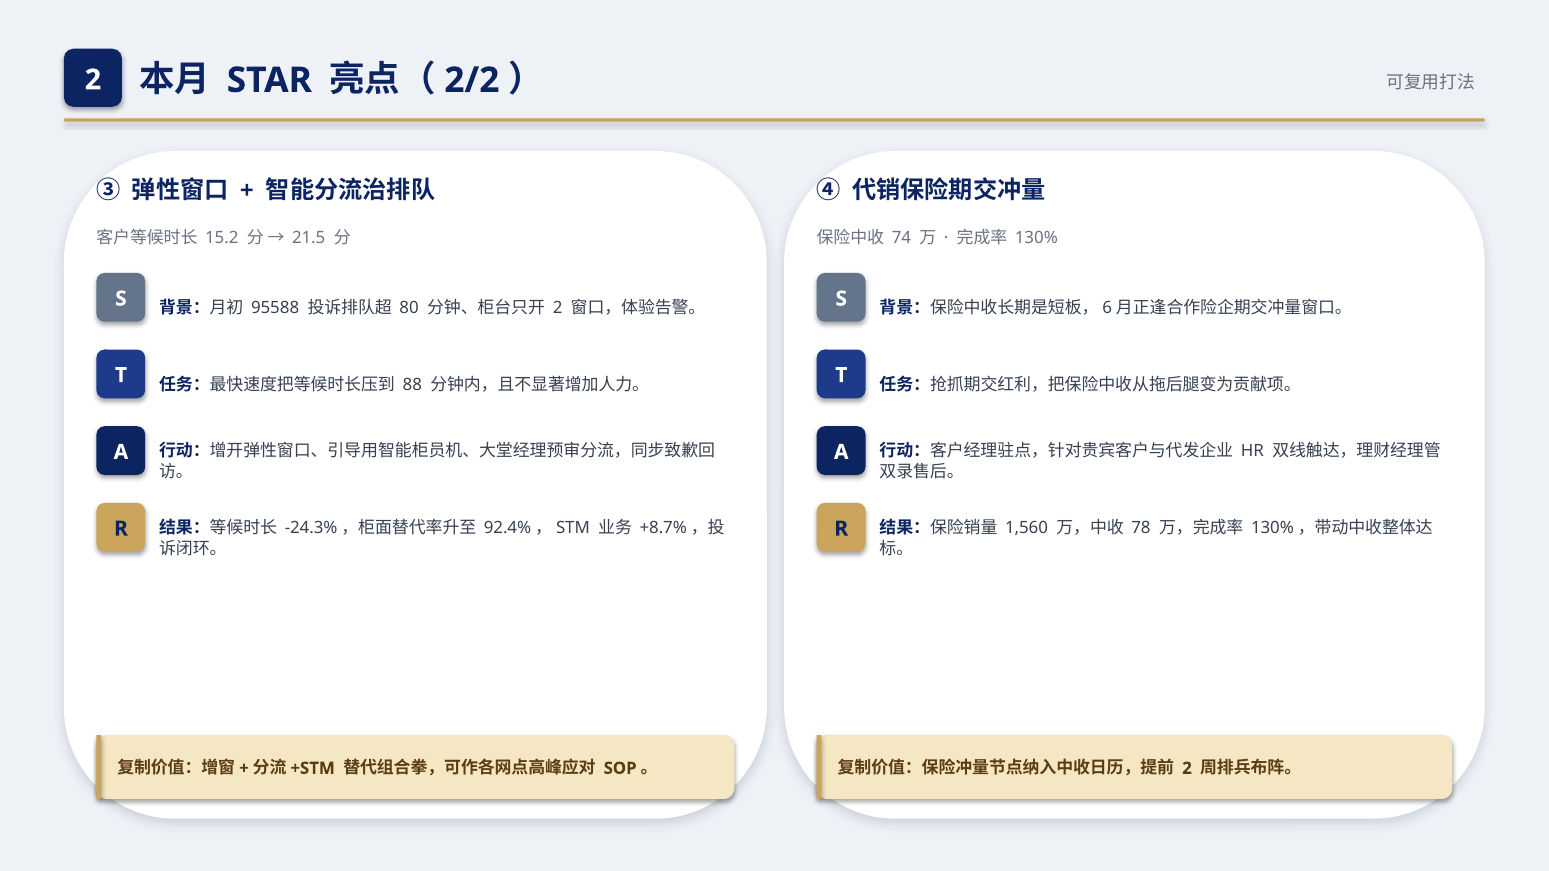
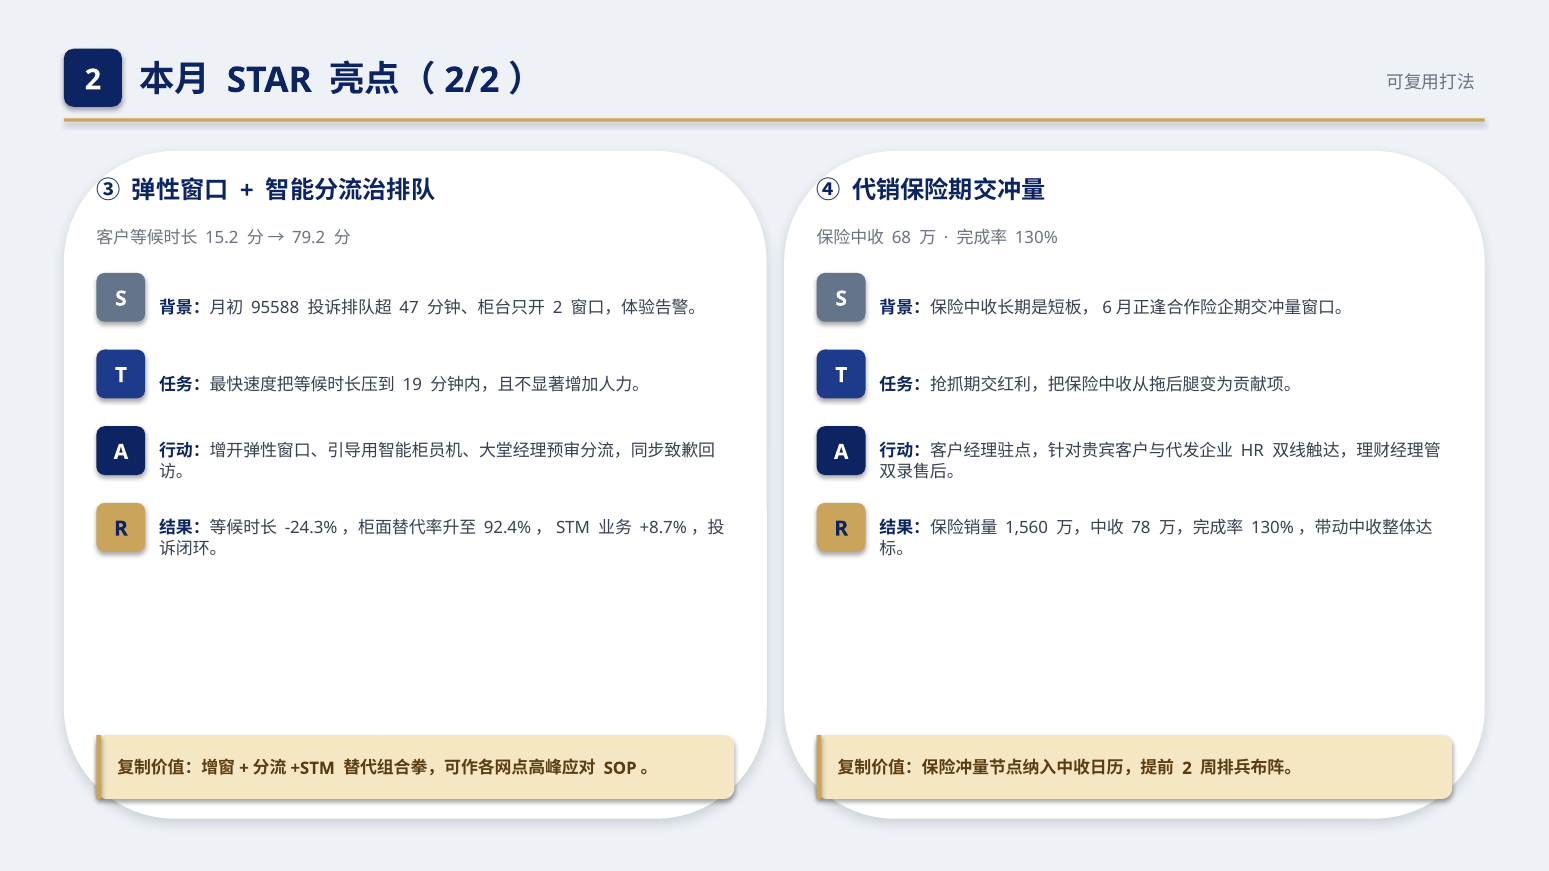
21.5: 21.5 -> 79.2
74: 74 -> 68
80: 80 -> 47
88: 88 -> 19
